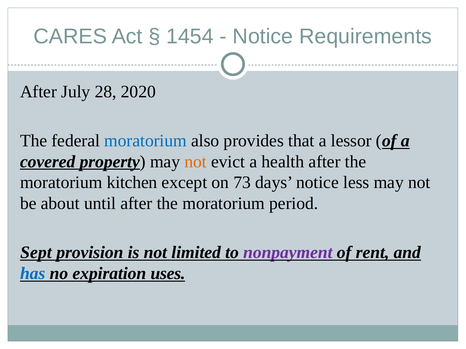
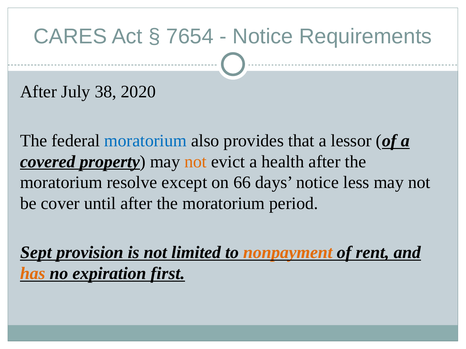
1454: 1454 -> 7654
28: 28 -> 38
kitchen: kitchen -> resolve
73: 73 -> 66
about: about -> cover
nonpayment colour: purple -> orange
has colour: blue -> orange
uses: uses -> first
